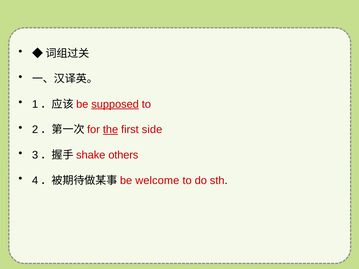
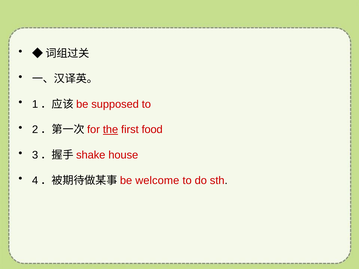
supposed underline: present -> none
side: side -> food
others: others -> house
